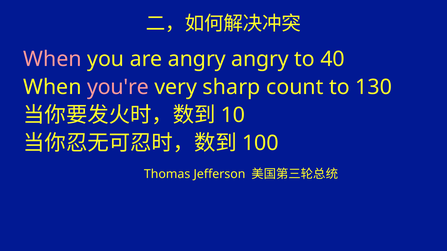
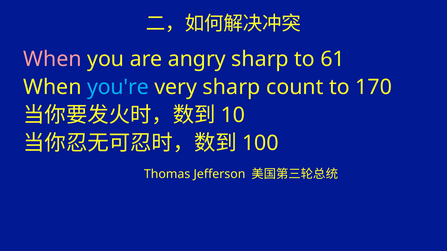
angry angry: angry -> sharp
40: 40 -> 61
you're colour: pink -> light blue
130: 130 -> 170
